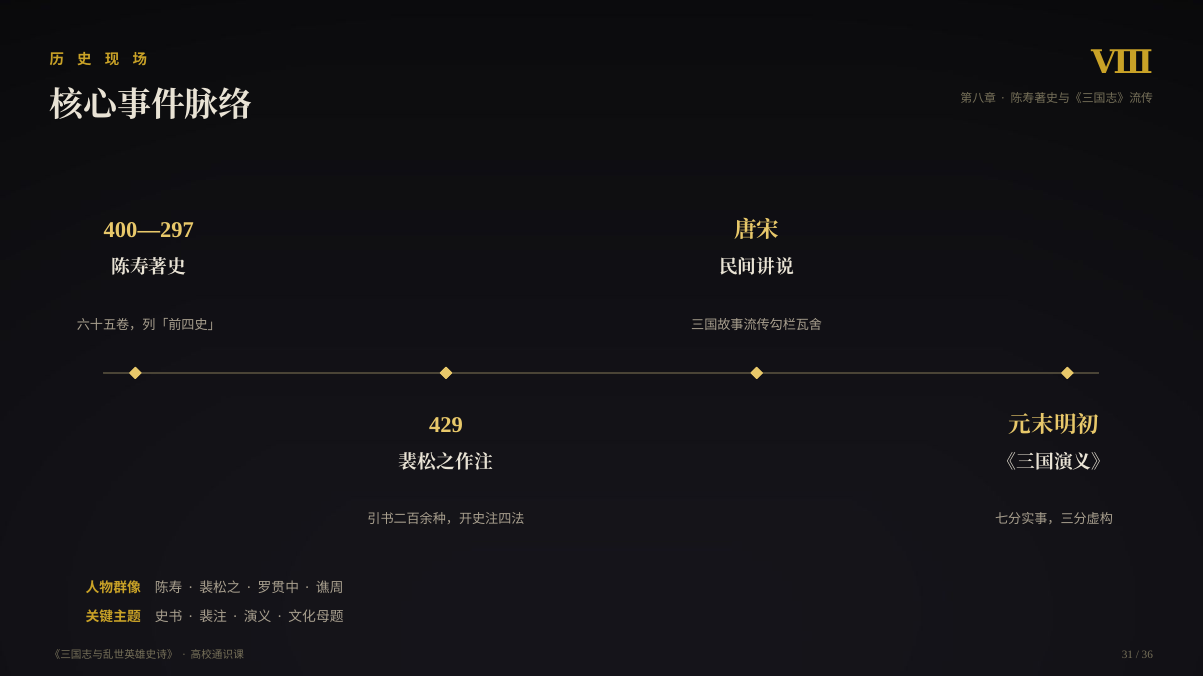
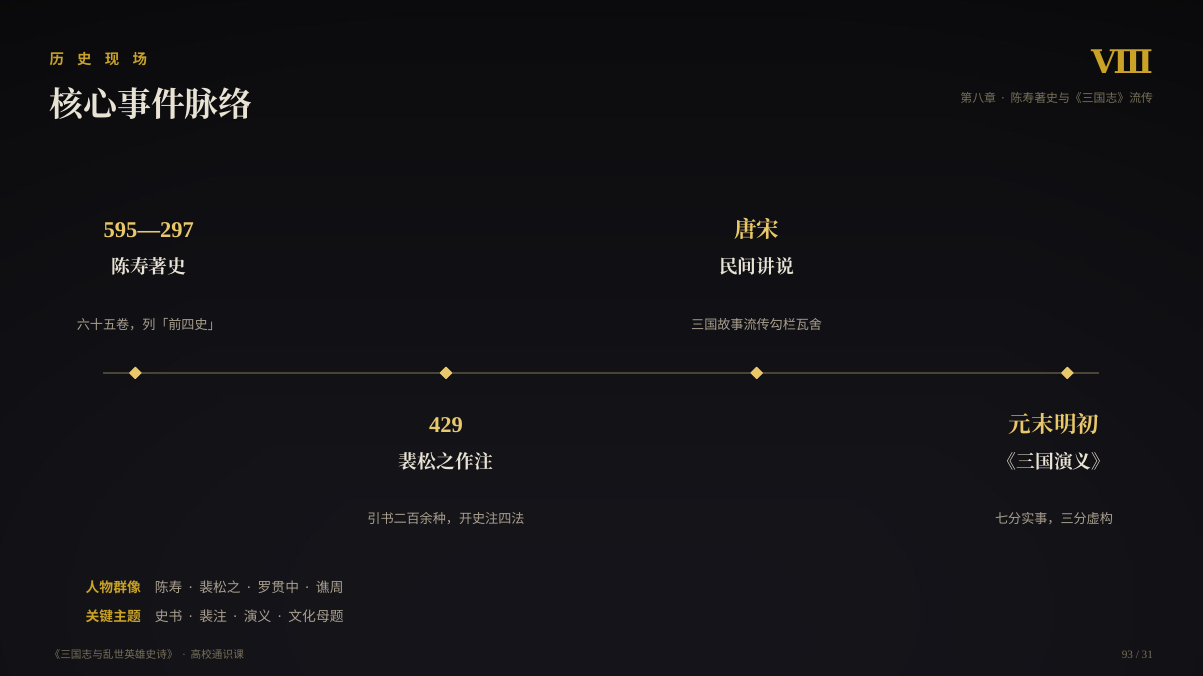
400—297: 400—297 -> 595—297
31: 31 -> 93
36: 36 -> 31
